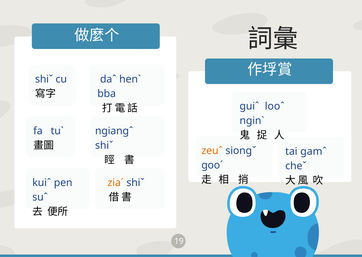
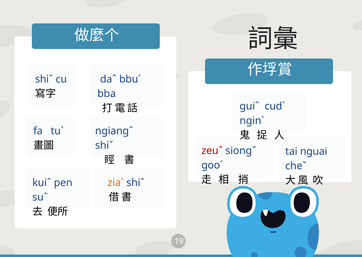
henˋ: henˋ -> bbuˊ
looˆ: looˆ -> cudˋ
zeuˆ colour: orange -> red
gamˆ: gamˆ -> nguai
